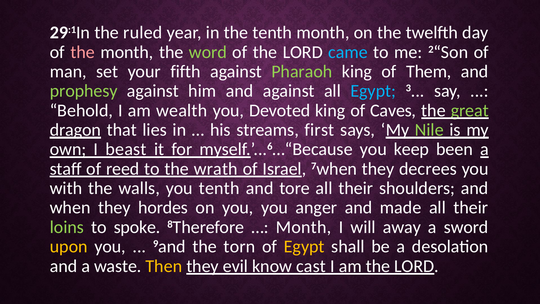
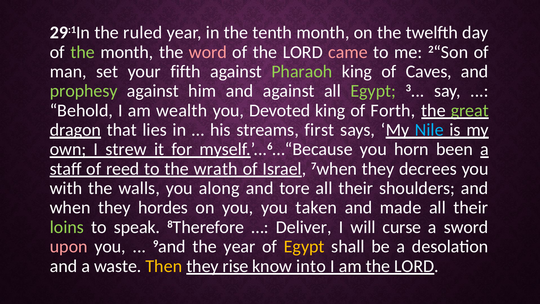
the at (83, 52) colour: pink -> light green
word colour: light green -> pink
came colour: light blue -> pink
Them: Them -> Caves
Egypt at (373, 91) colour: light blue -> light green
Caves: Caves -> Forth
Nile colour: light green -> light blue
beast: beast -> strew
keep: keep -> horn
you tenth: tenth -> along
anger: anger -> taken
spoke: spoke -> speak
Month at (304, 227): Month -> Deliver
away: away -> curse
upon colour: yellow -> pink
the torn: torn -> year
evil: evil -> rise
cast: cast -> into
